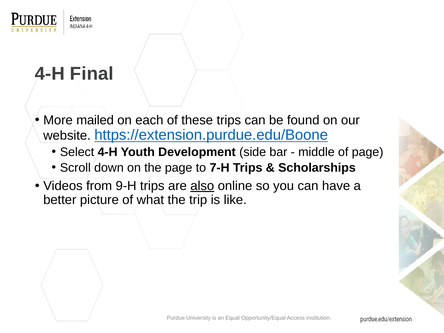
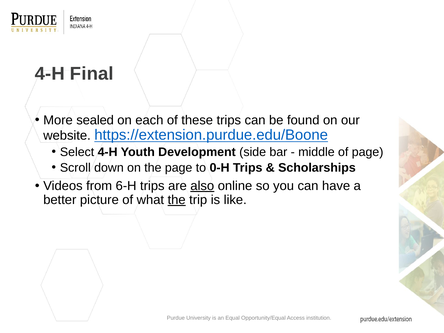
mailed: mailed -> sealed
7-H: 7-H -> 0-H
9-H: 9-H -> 6-H
the at (177, 200) underline: none -> present
